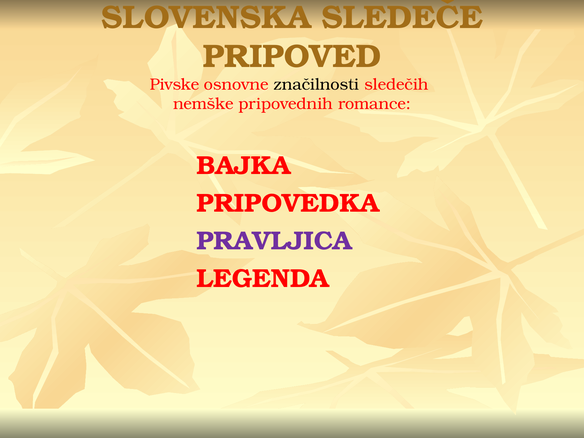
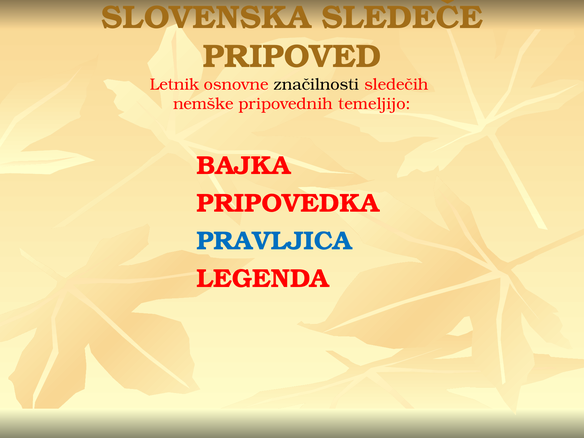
Pivske: Pivske -> Letnik
romance: romance -> temeljijo
PRAVLJICA colour: purple -> blue
